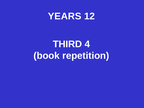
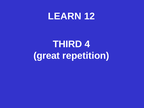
YEARS: YEARS -> LEARN
book: book -> great
